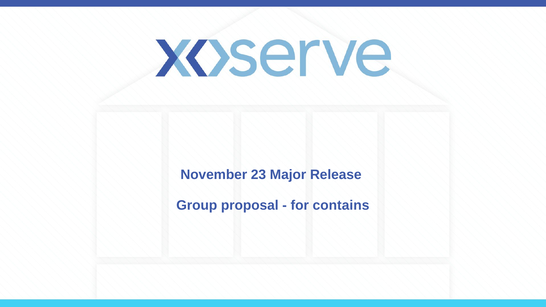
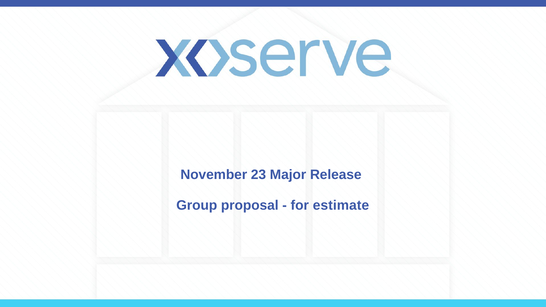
contains: contains -> estimate
